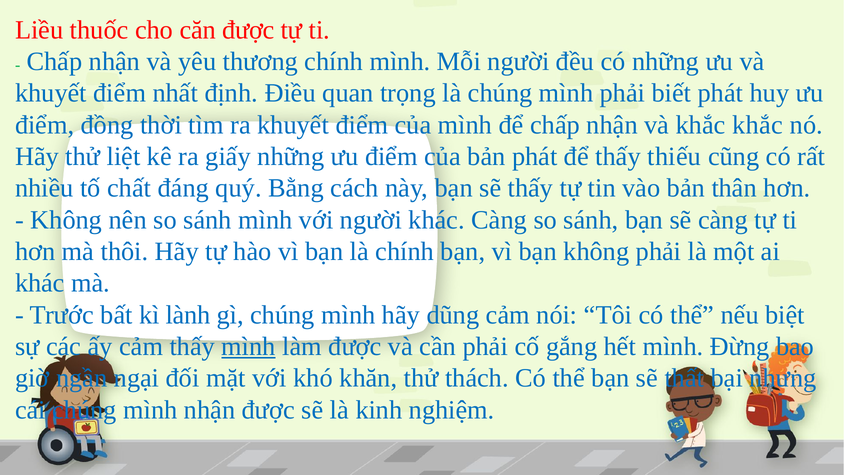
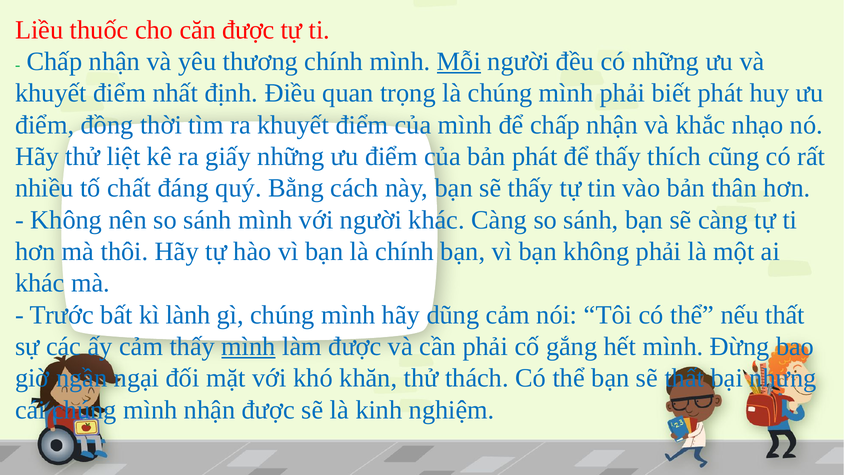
Mỗi underline: none -> present
khắc khắc: khắc -> nhạo
thiếu: thiếu -> thích
nếu biệt: biệt -> thất
